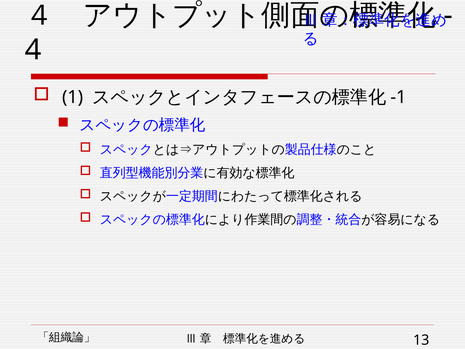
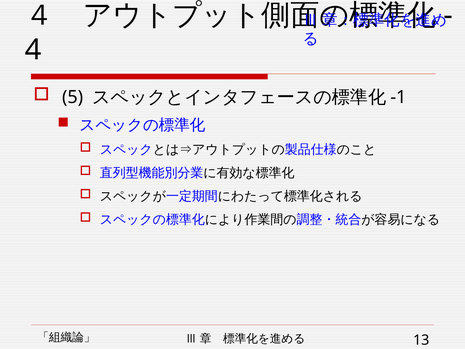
1: 1 -> 5
